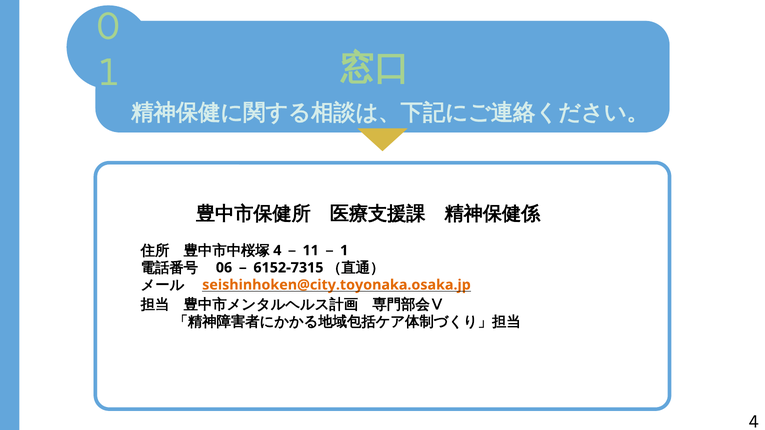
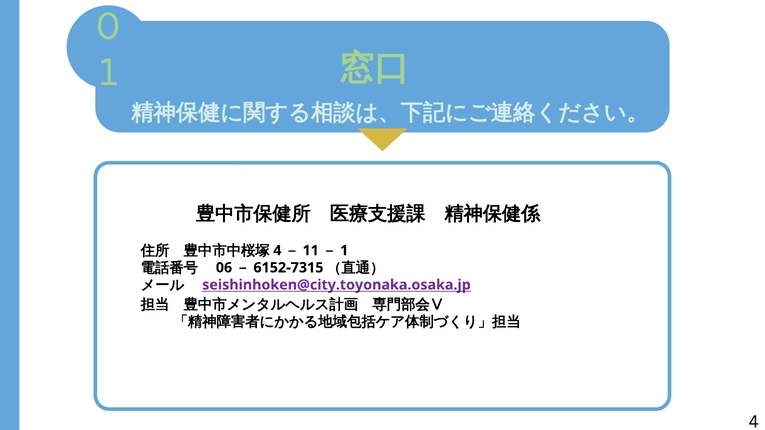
seishinhoken@city.toyonaka.osaka.jp colour: orange -> purple
